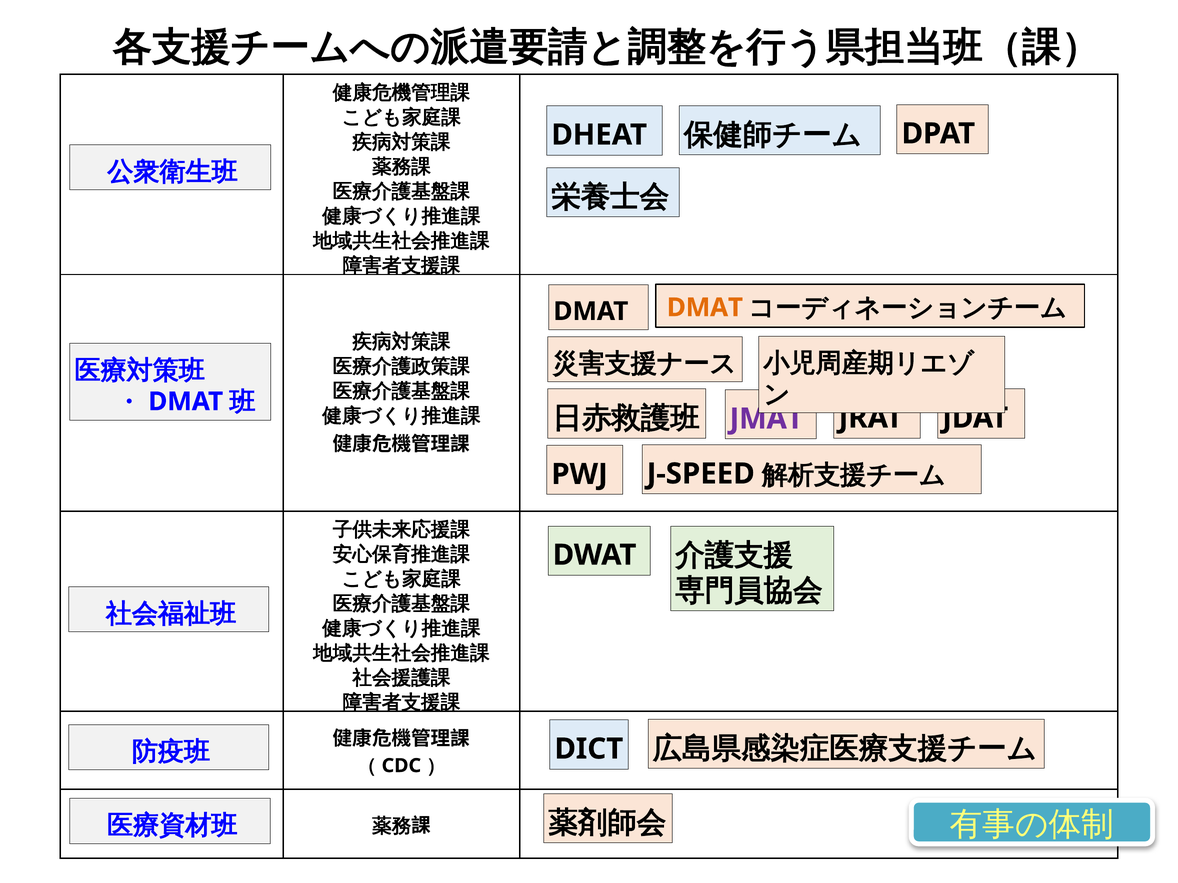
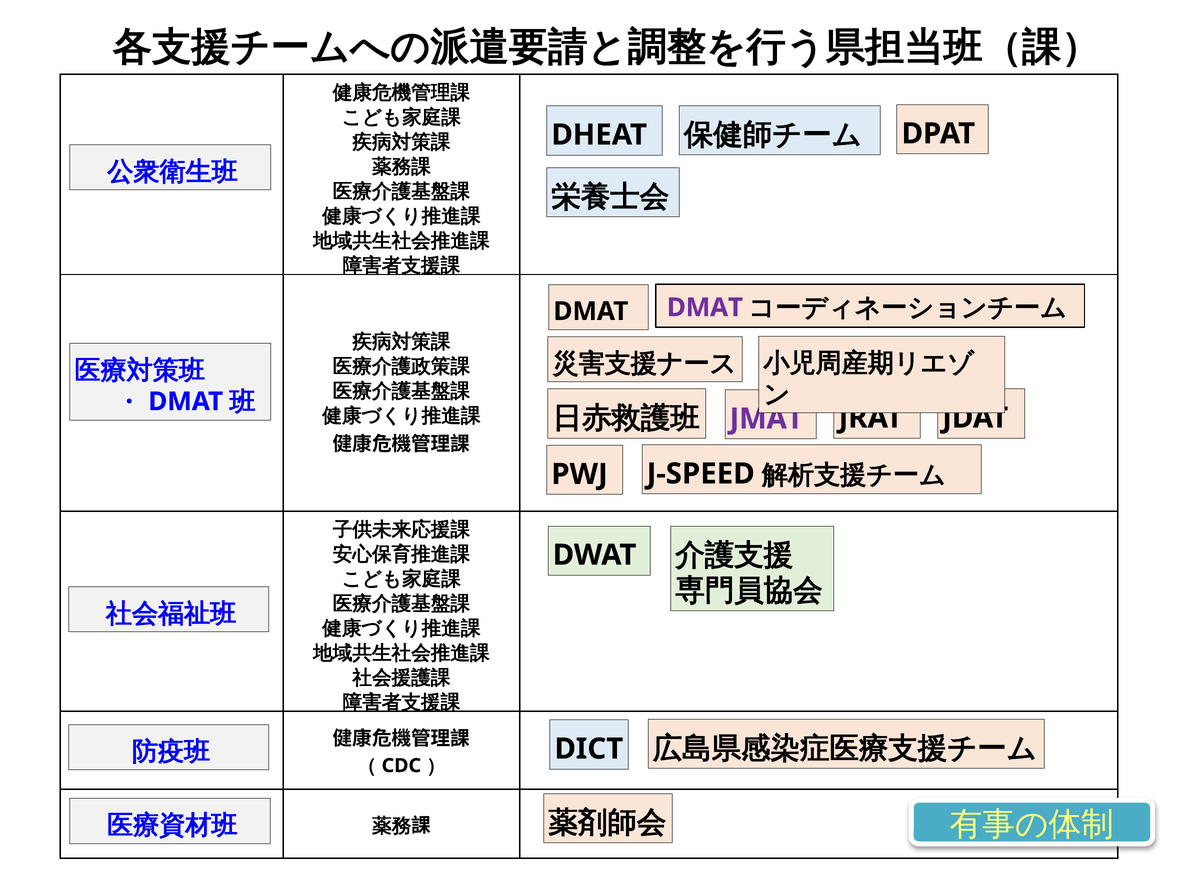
DMAT at (705, 308) colour: orange -> purple
